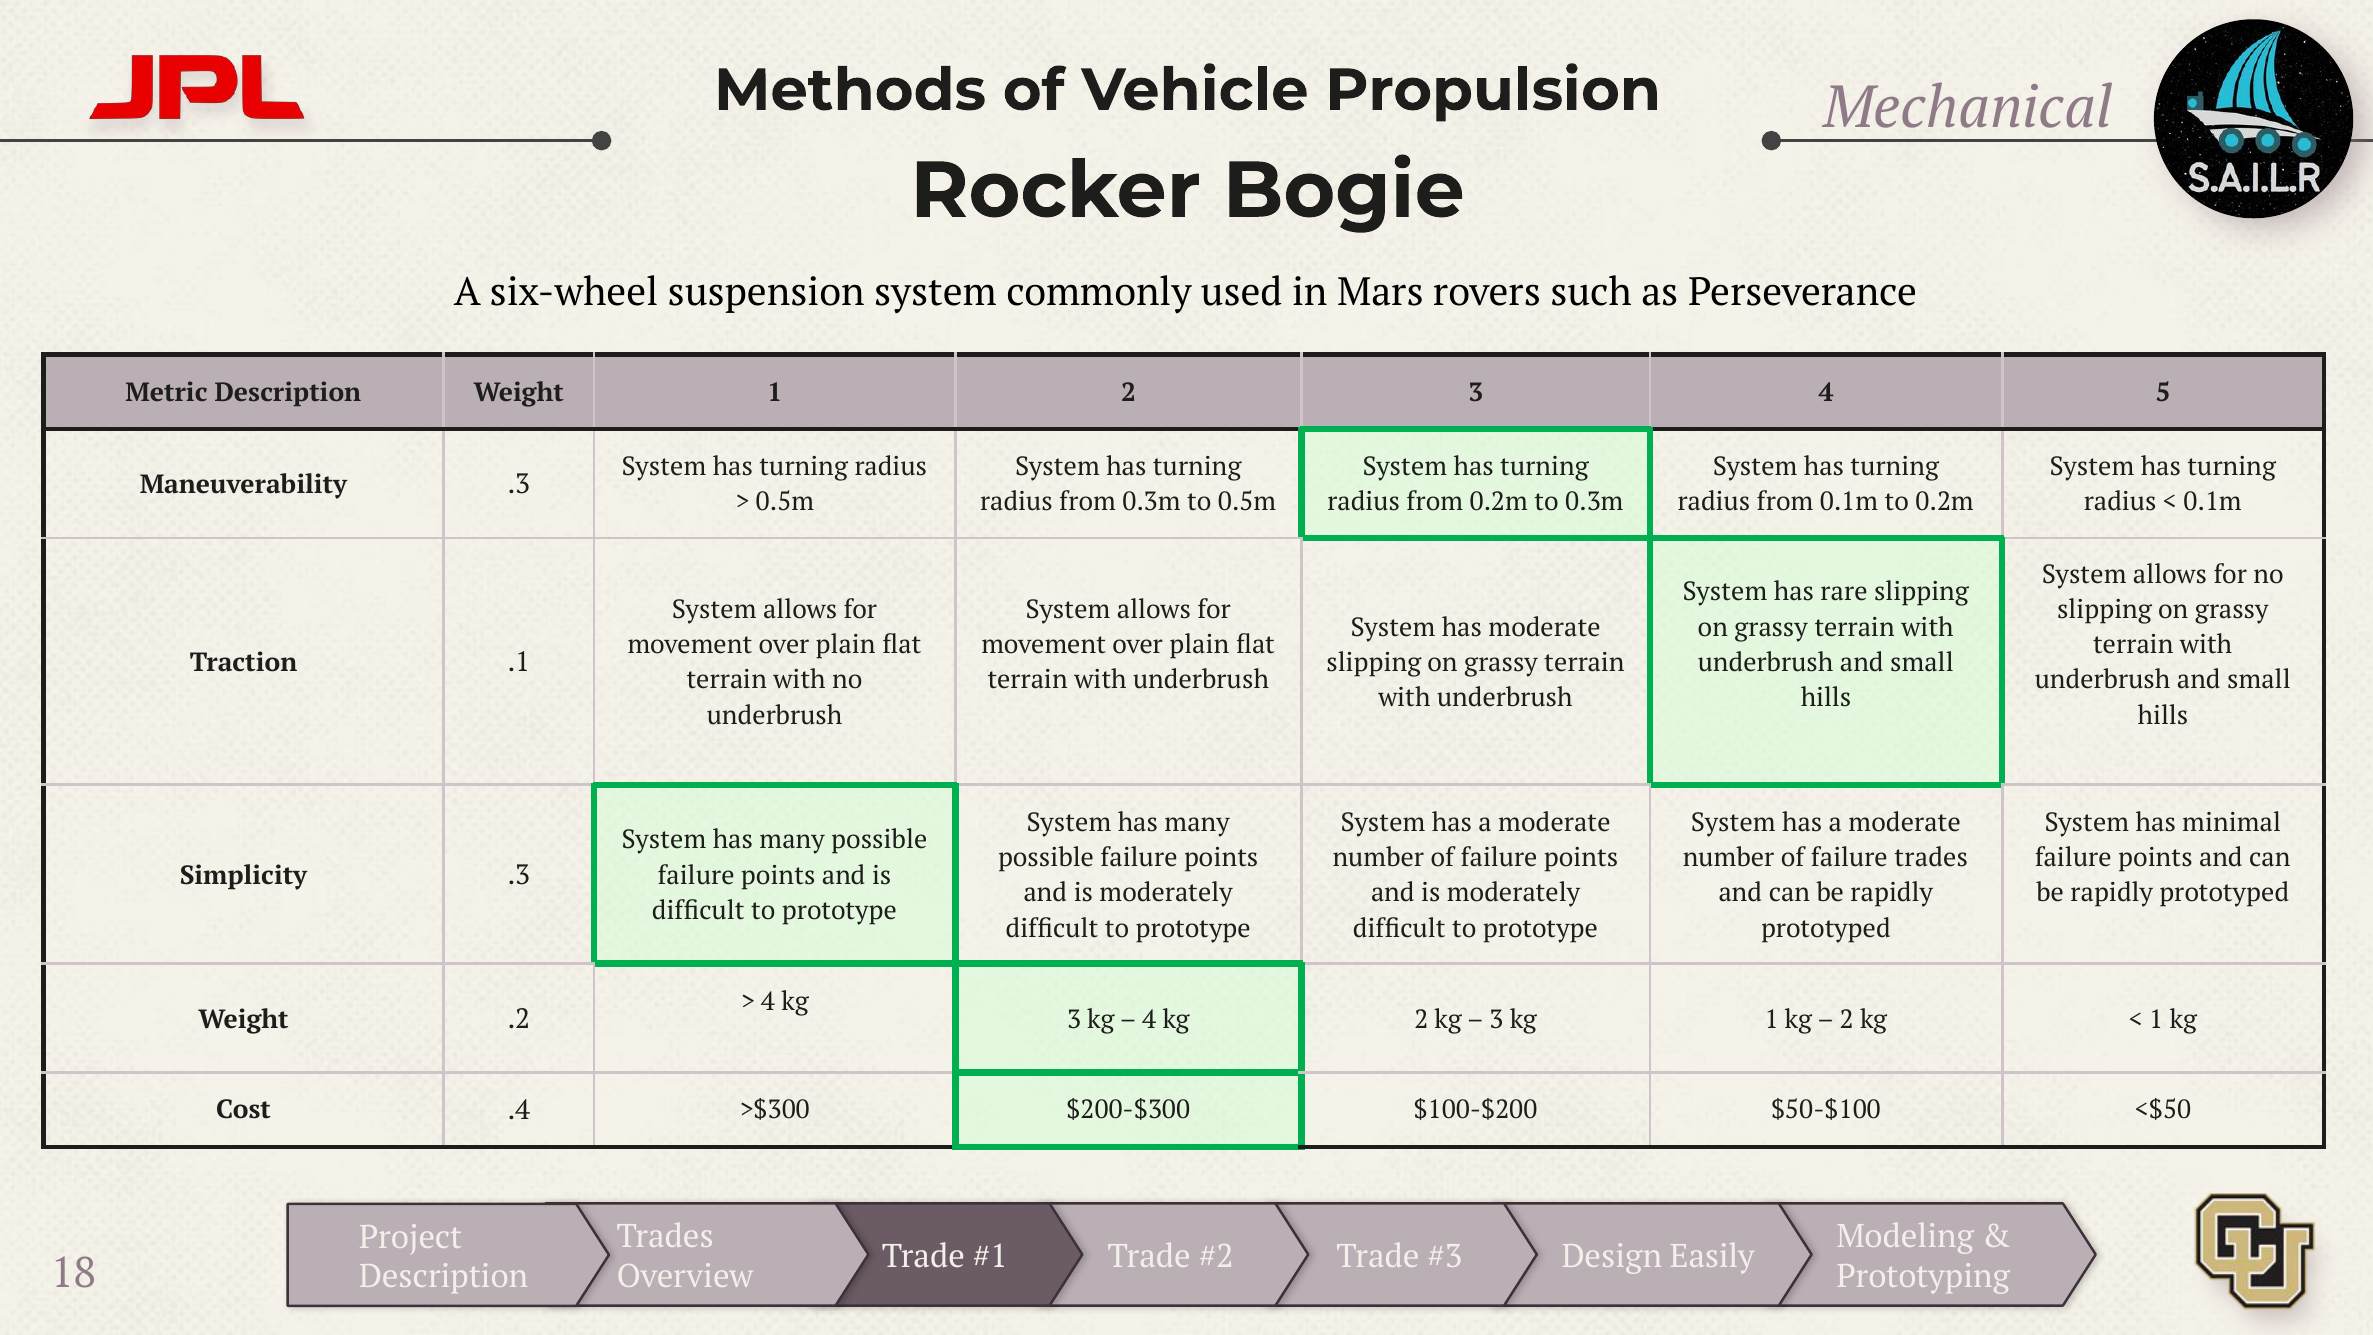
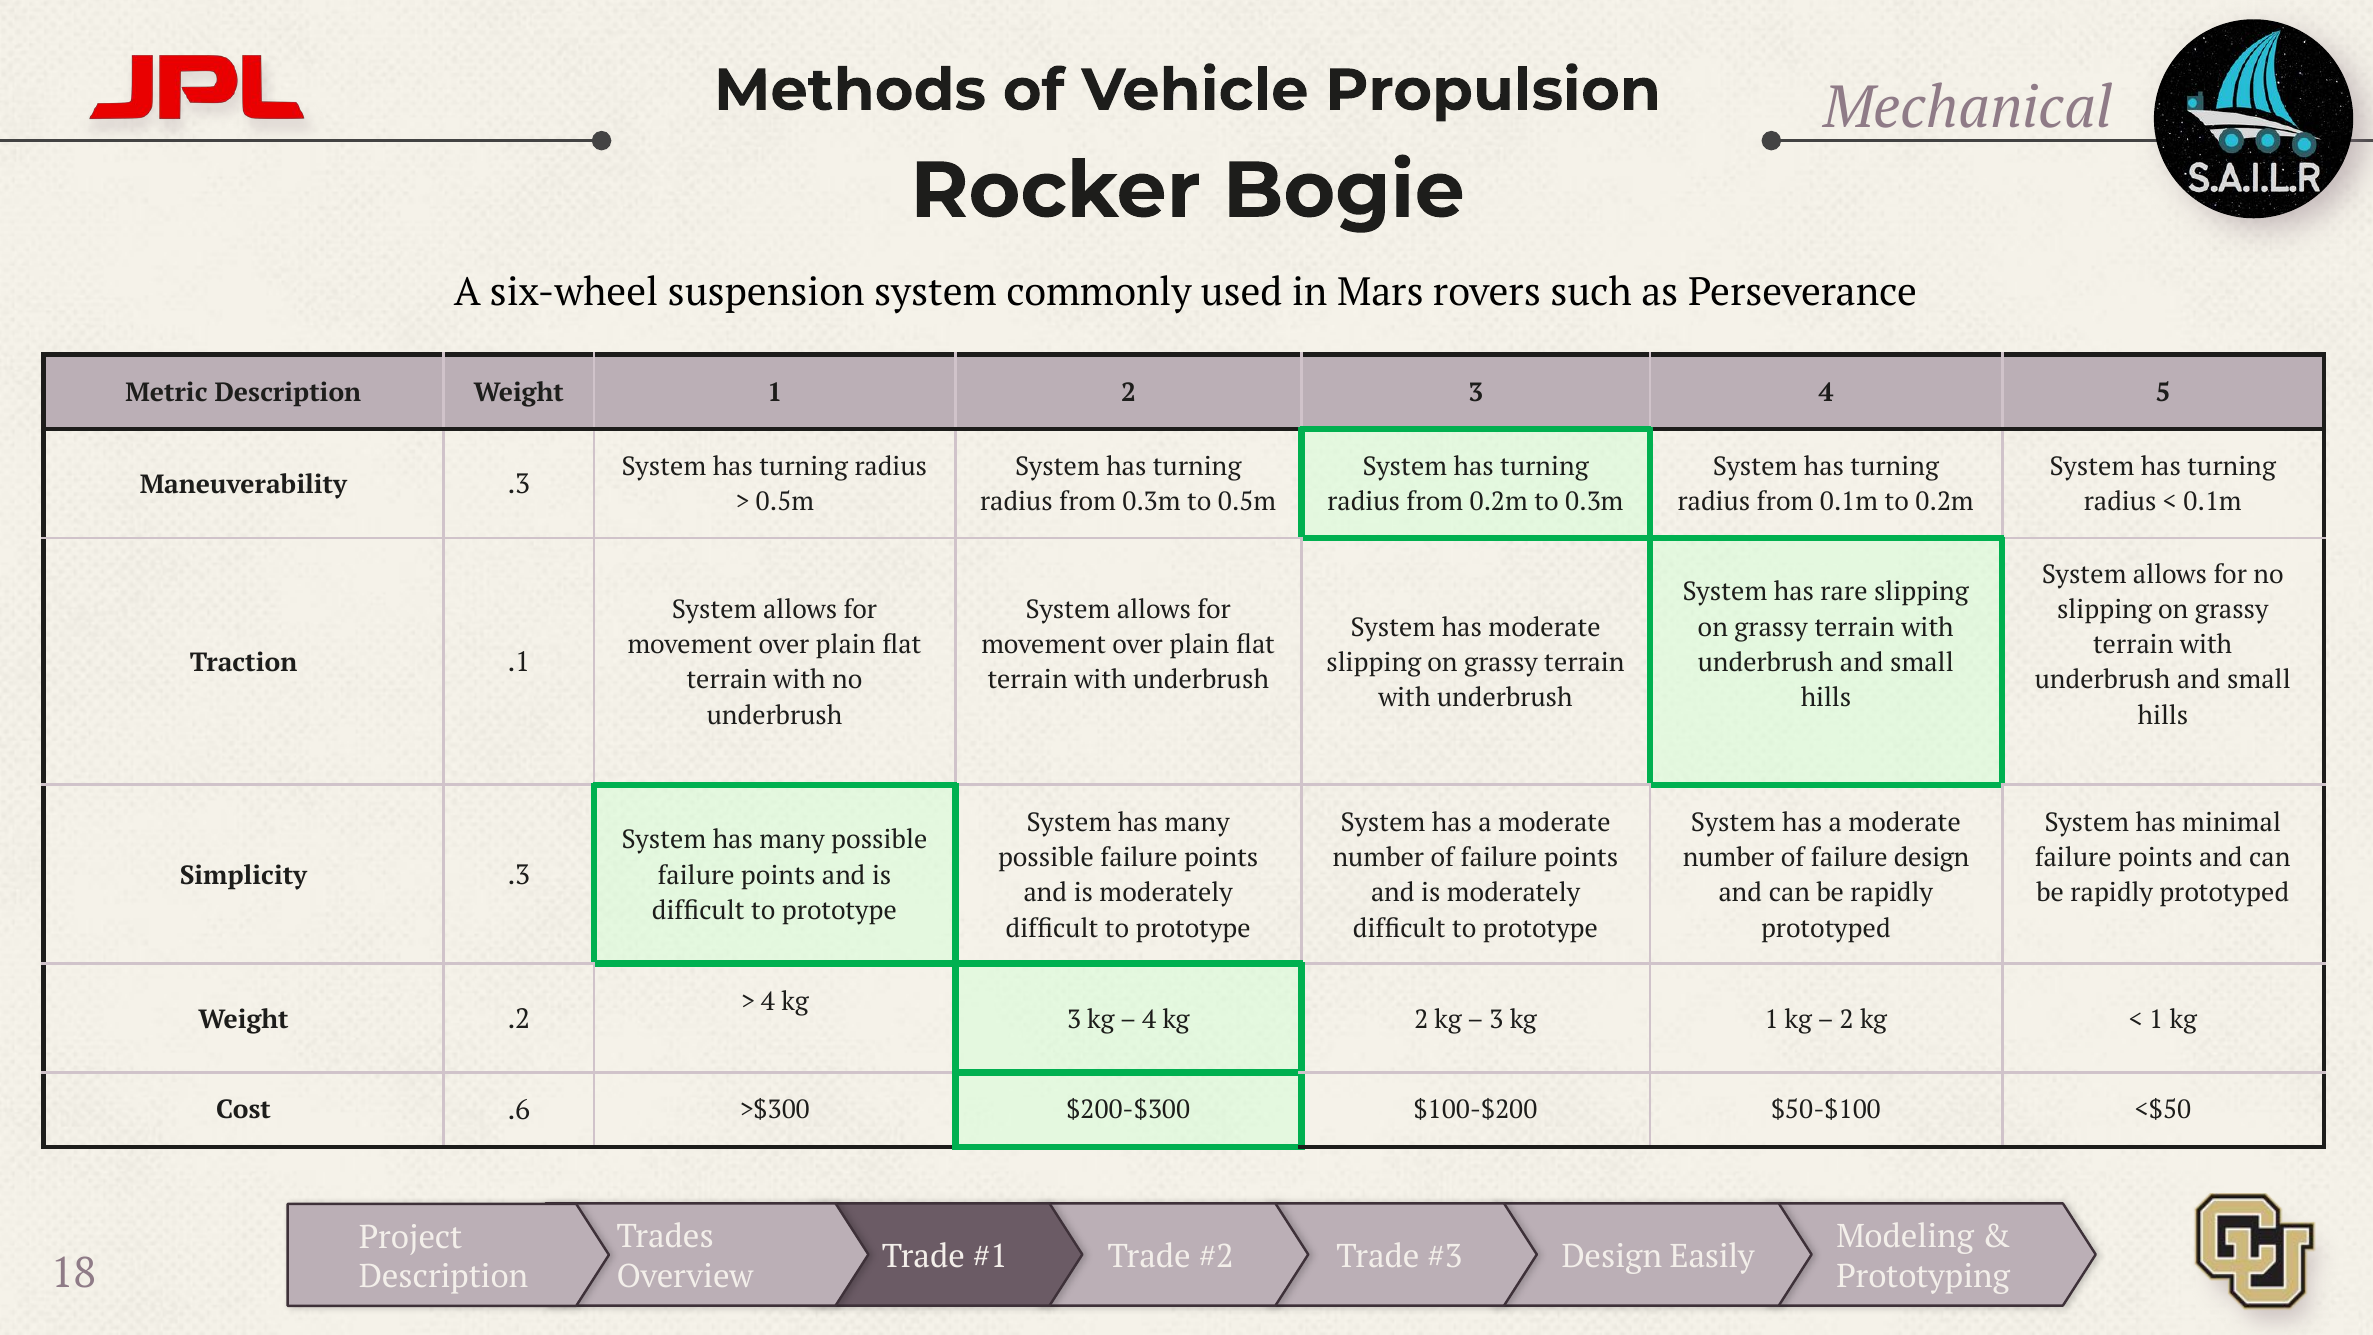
failure trades: trades -> design
.4: .4 -> .6
